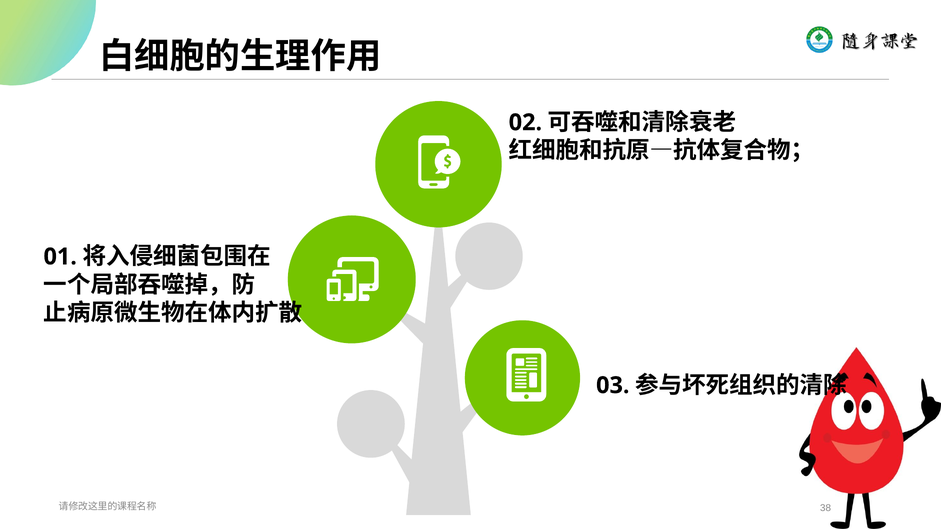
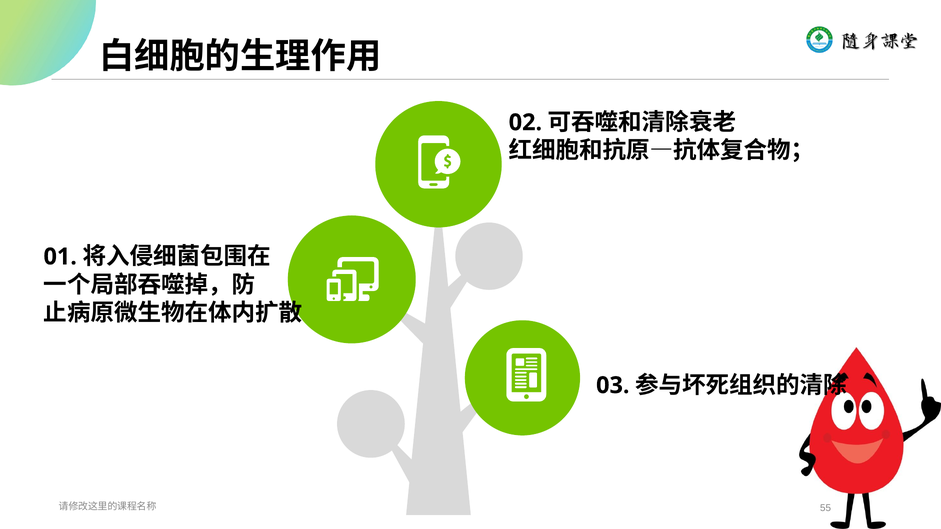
38: 38 -> 55
